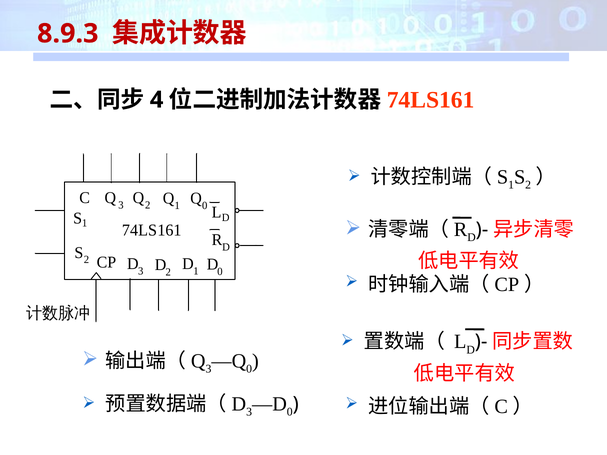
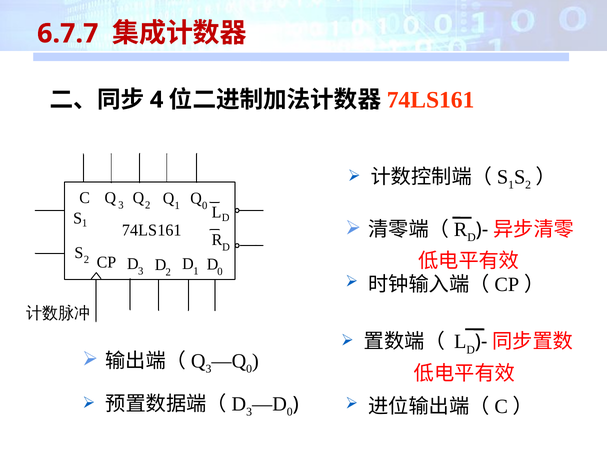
8.9.3: 8.9.3 -> 6.7.7
